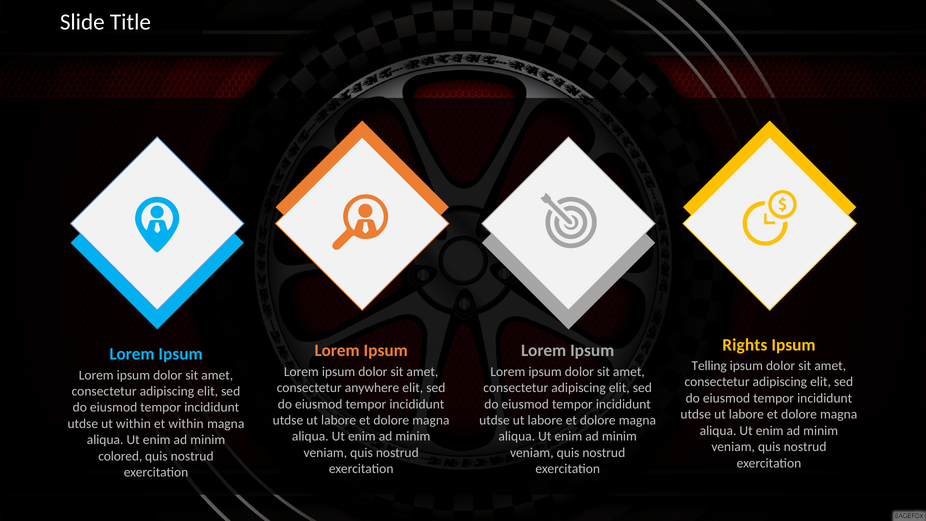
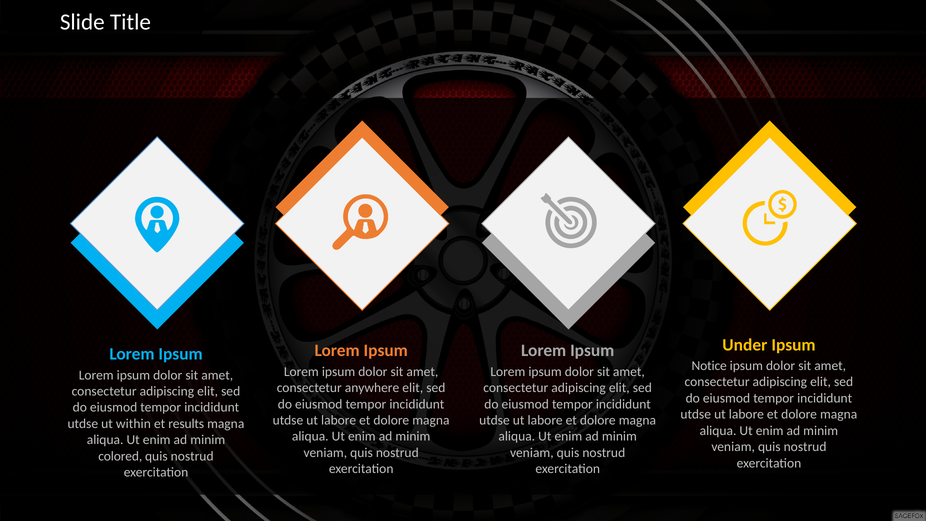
Rights: Rights -> Under
Telling: Telling -> Notice
et within: within -> results
